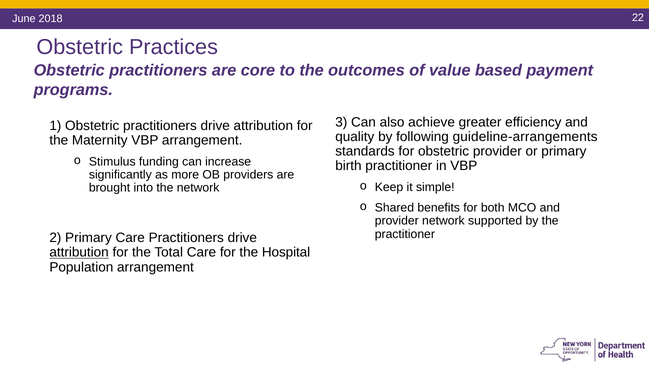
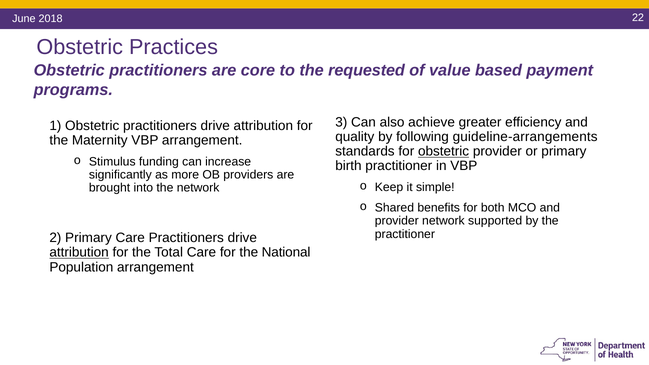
outcomes: outcomes -> requested
obstetric at (444, 151) underline: none -> present
Hospital: Hospital -> National
